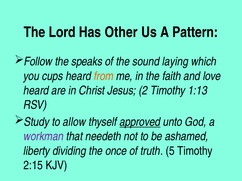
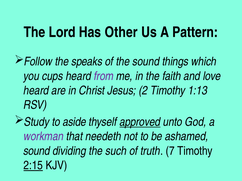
laying: laying -> things
from colour: orange -> purple
allow: allow -> aside
liberty at (37, 151): liberty -> sound
once: once -> such
5: 5 -> 7
2:15 underline: none -> present
